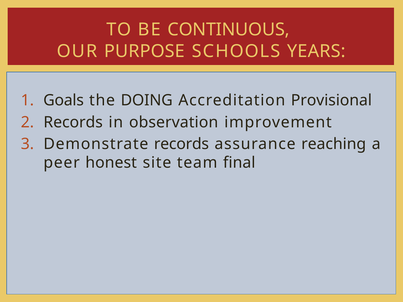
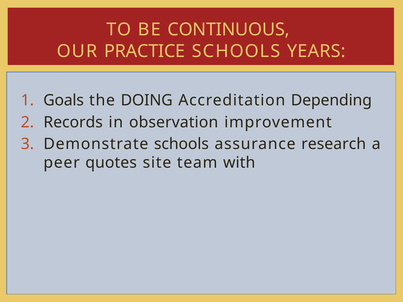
PURPOSE: PURPOSE -> PRACTICE
Provisional: Provisional -> Depending
Demonstrate records: records -> schools
reaching: reaching -> research
honest: honest -> quotes
final: final -> with
